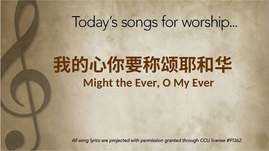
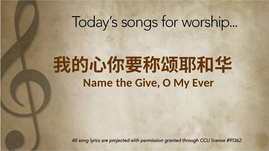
Might: Might -> Name
the Ever: Ever -> Give
